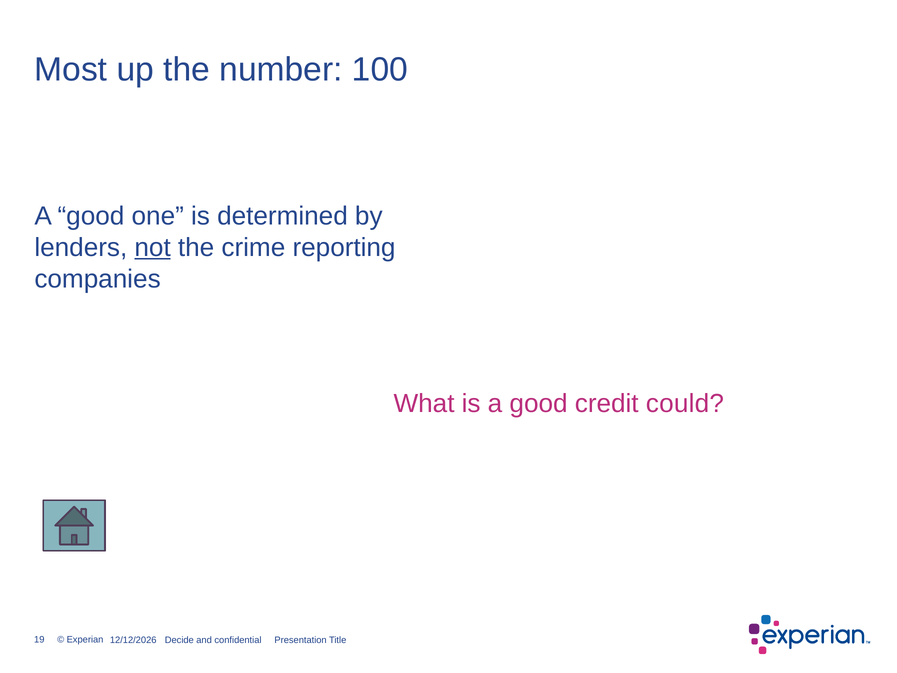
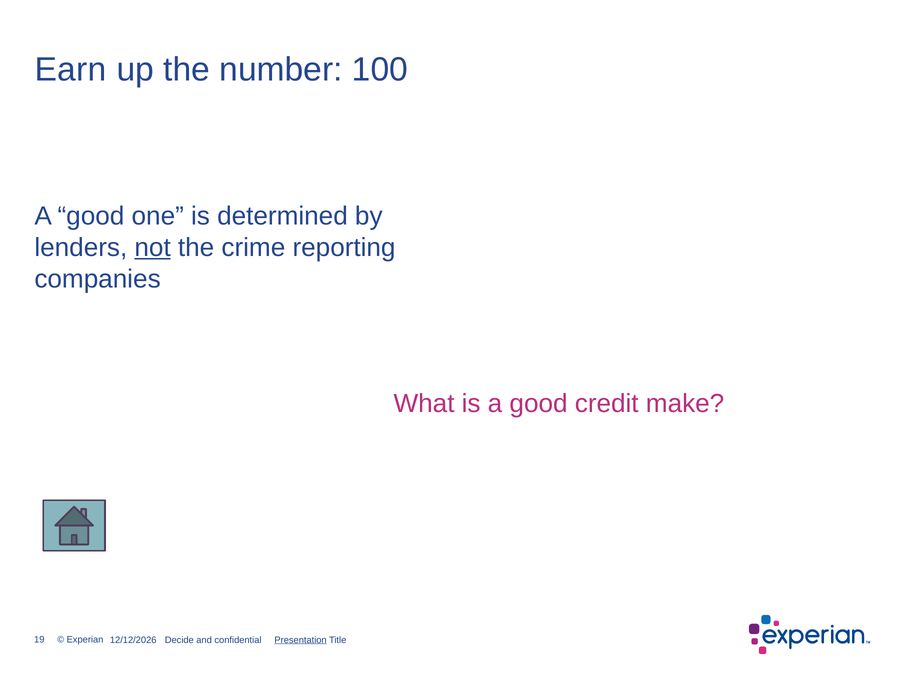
Most: Most -> Earn
could: could -> make
Presentation underline: none -> present
